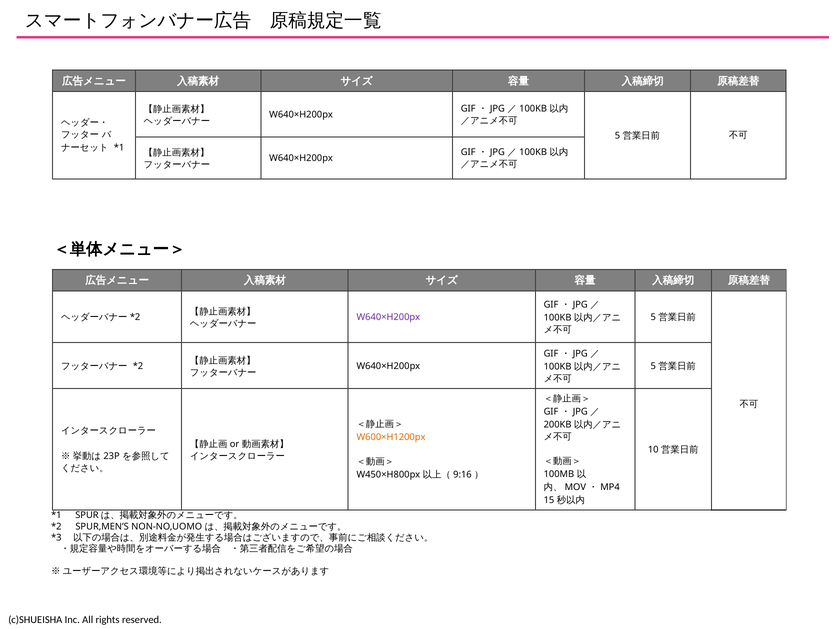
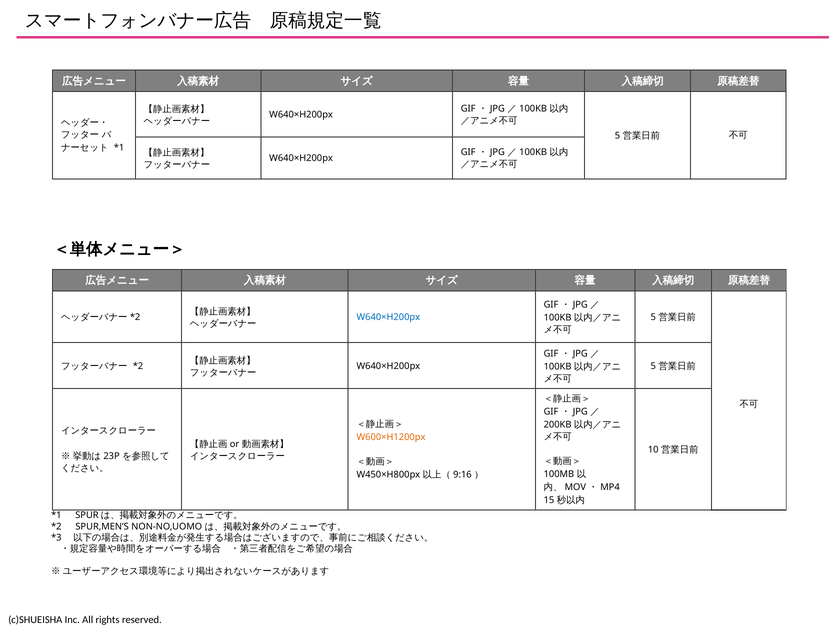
W640×H200px at (388, 317) colour: purple -> blue
